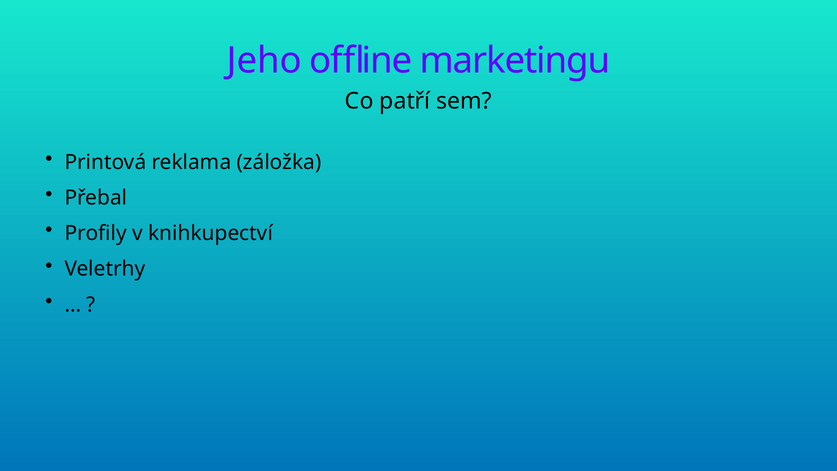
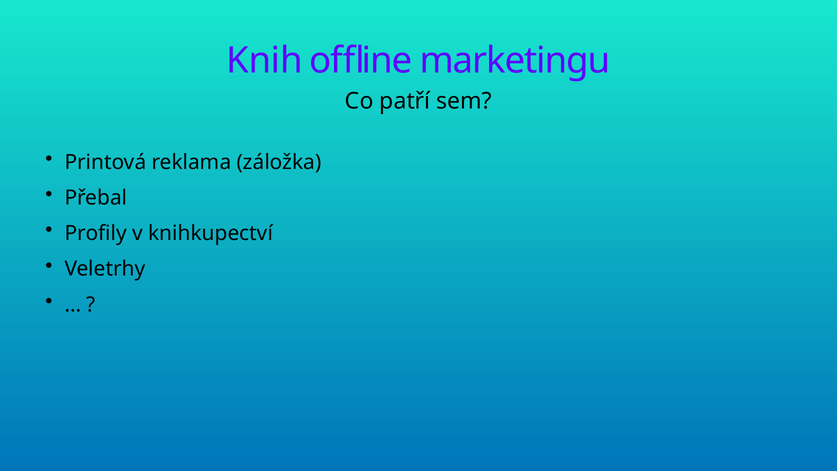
Jeho: Jeho -> Knih
